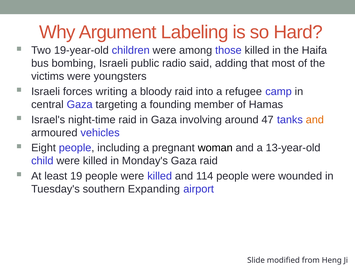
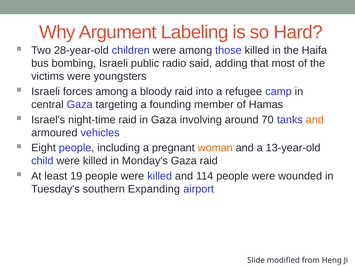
19-year-old: 19-year-old -> 28-year-old
forces writing: writing -> among
47: 47 -> 70
woman colour: black -> orange
